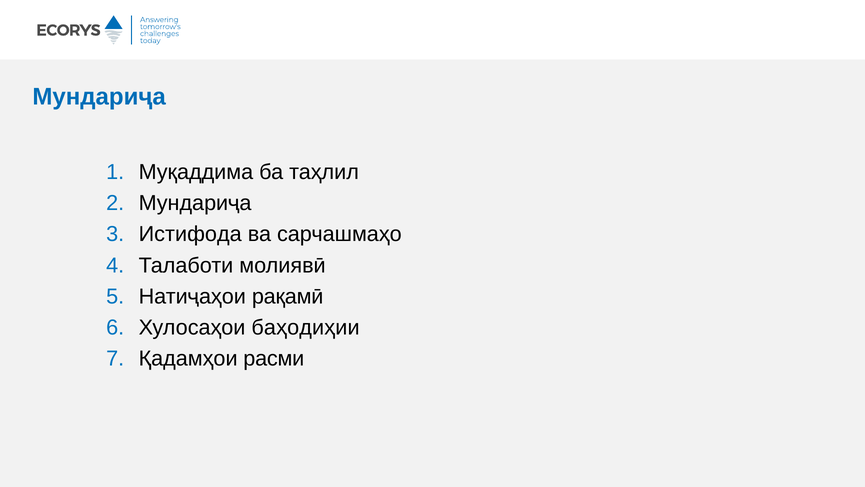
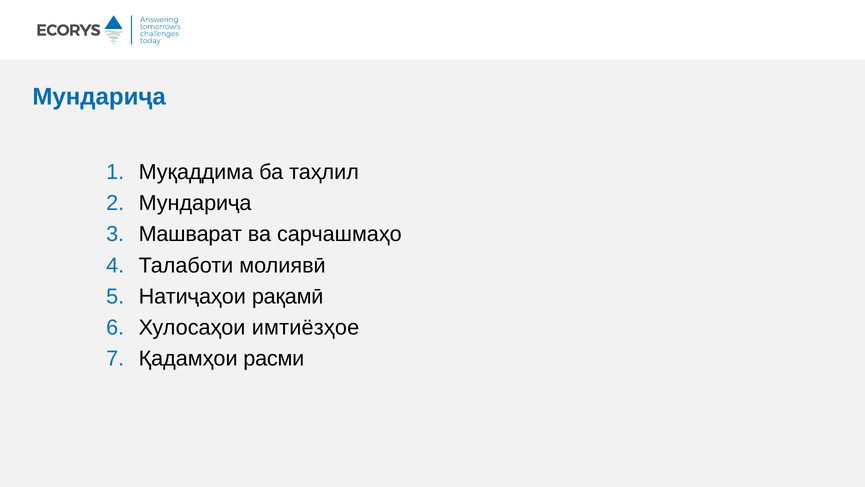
Истифода: Истифода -> Машварат
баҳодиҳии: баҳодиҳии -> имтиёзҳое
